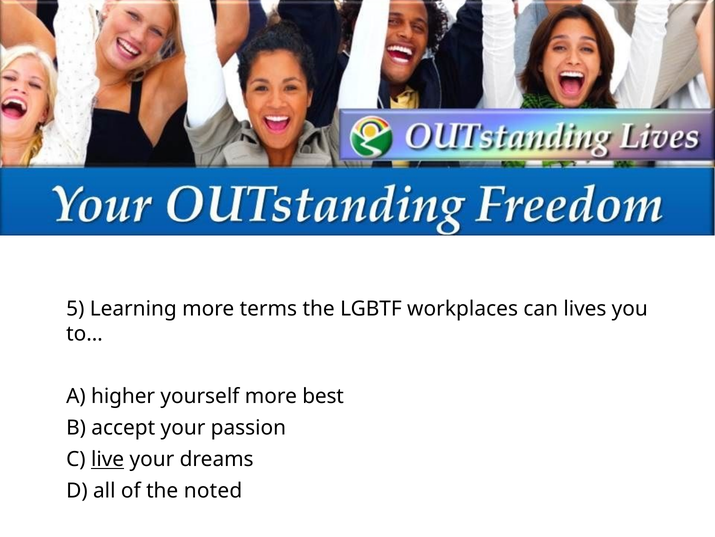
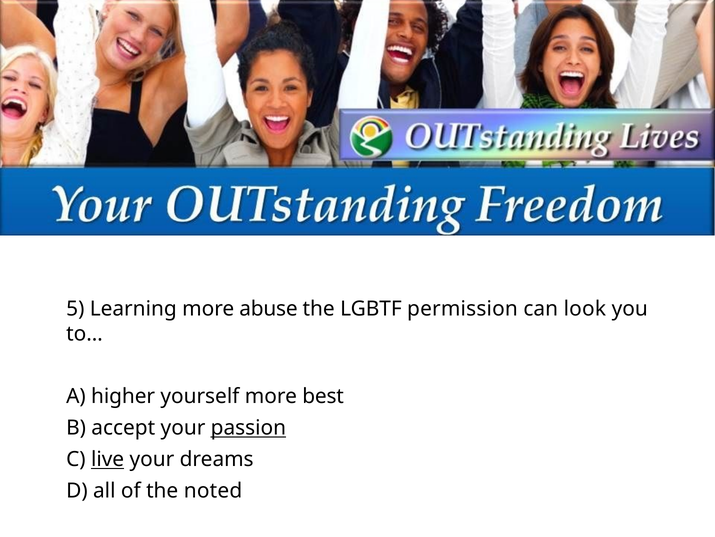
terms: terms -> abuse
workplaces: workplaces -> permission
lives: lives -> look
passion underline: none -> present
